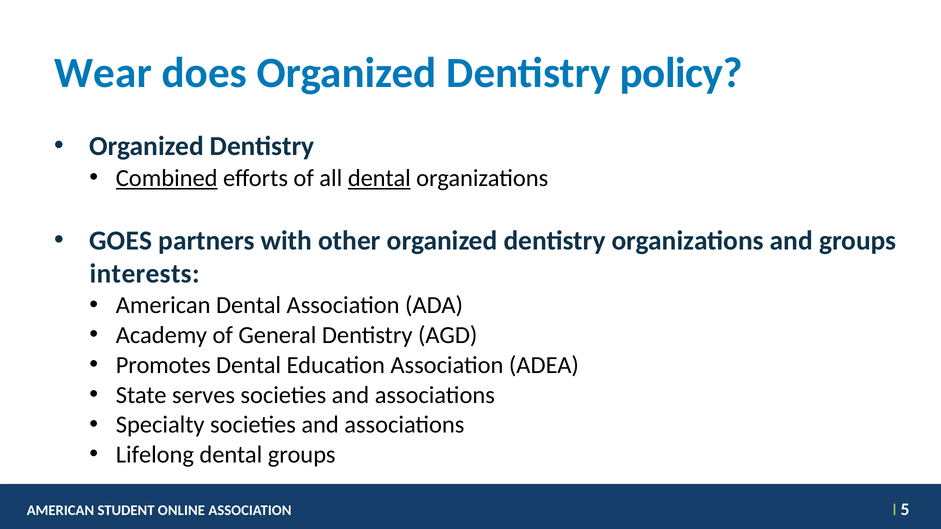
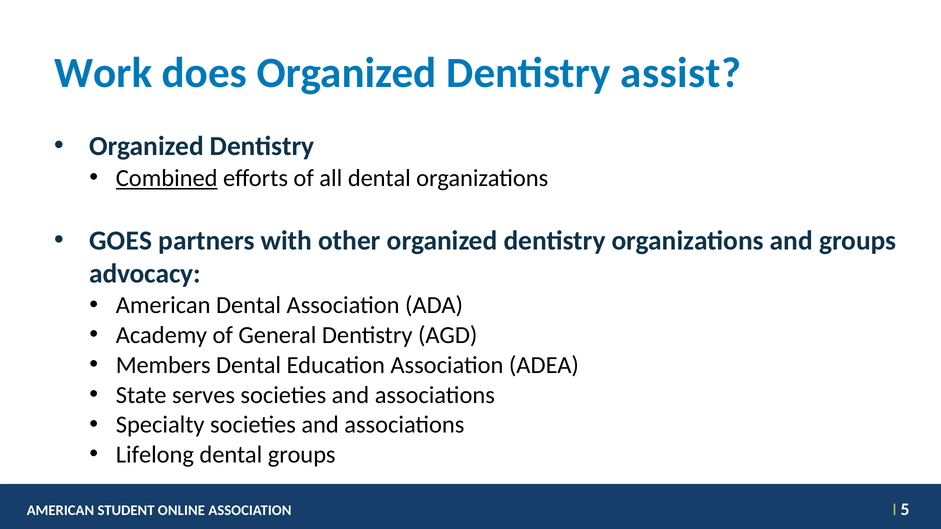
Wear: Wear -> Work
policy: policy -> assist
dental at (379, 178) underline: present -> none
interests: interests -> advocacy
Promotes: Promotes -> Members
